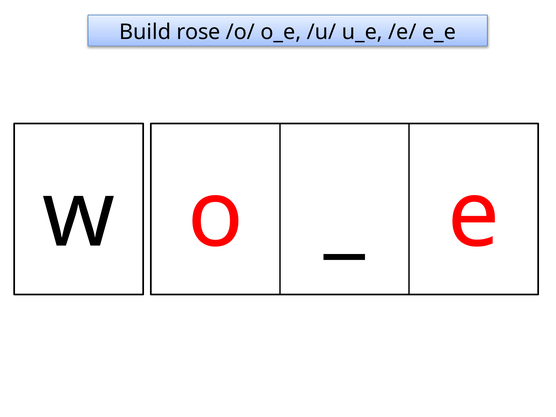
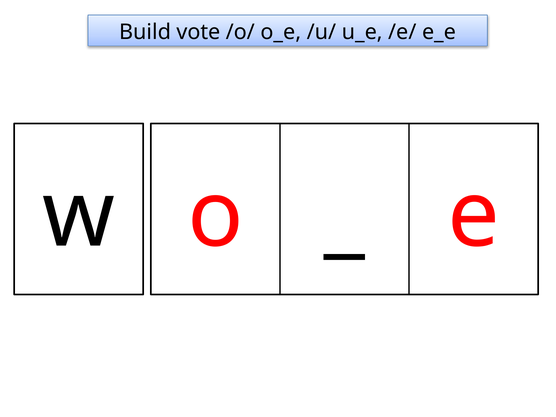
rose: rose -> vote
